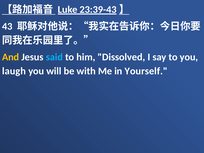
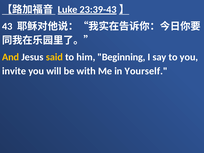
said colour: light blue -> yellow
Dissolved: Dissolved -> Beginning
laugh: laugh -> invite
